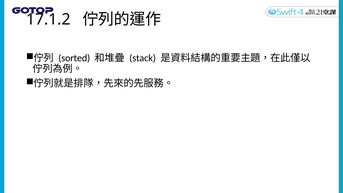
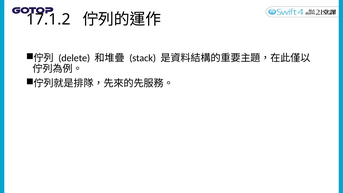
sorted: sorted -> delete
